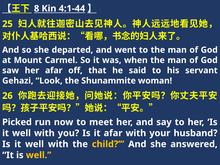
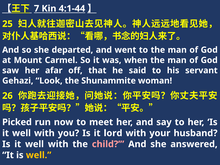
8: 8 -> 7
it afar: afar -> lord
child colour: yellow -> pink
